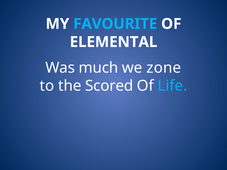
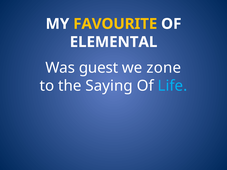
FAVOURITE colour: light blue -> yellow
much: much -> guest
Scored: Scored -> Saying
